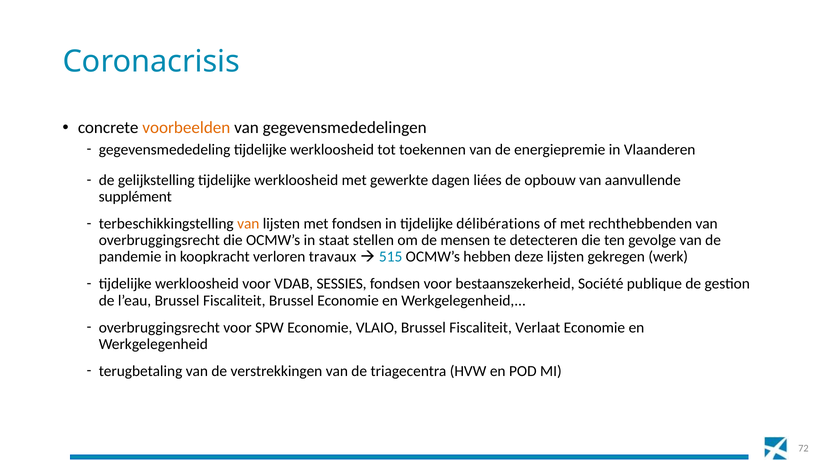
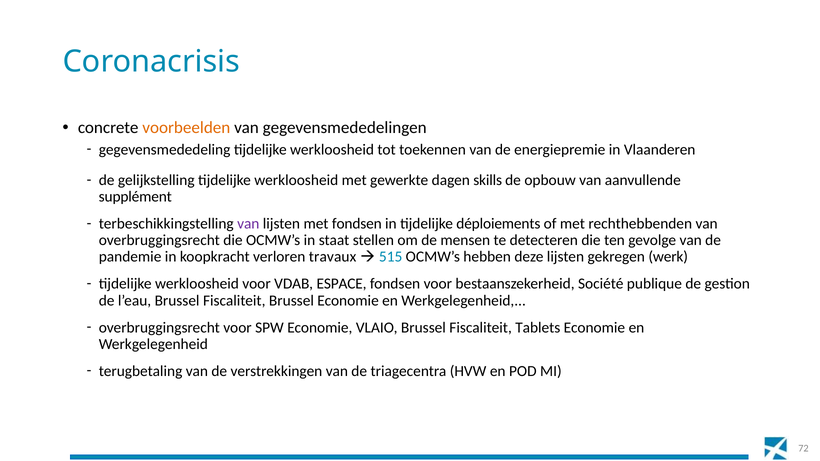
liées: liées -> skills
van at (248, 224) colour: orange -> purple
délibérations: délibérations -> déploiements
SESSIES: SESSIES -> ESPACE
Verlaat: Verlaat -> Tablets
